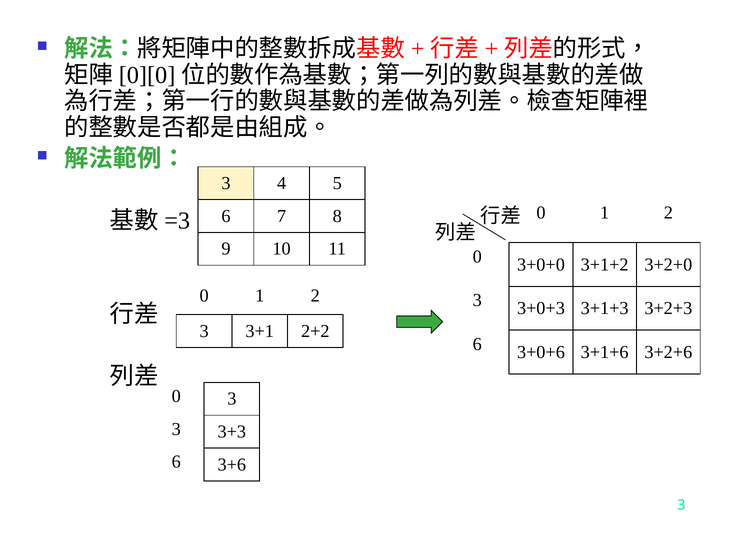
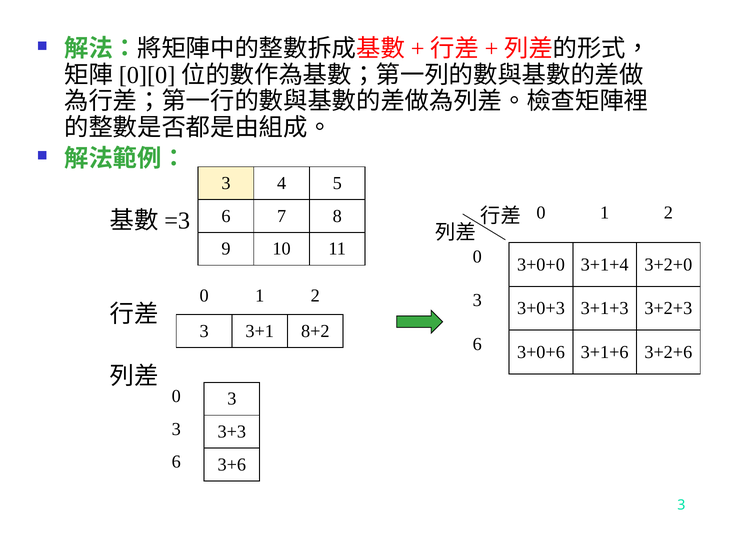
3+1+2: 3+1+2 -> 3+1+4
2+2: 2+2 -> 8+2
